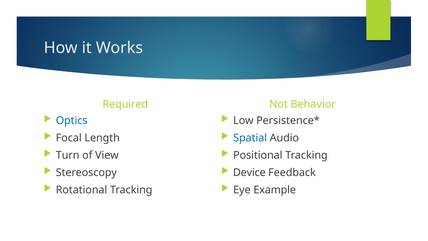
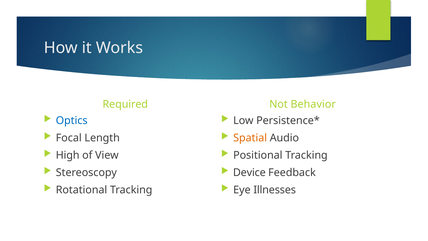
Spatial colour: blue -> orange
Turn: Turn -> High
Example: Example -> Illnesses
